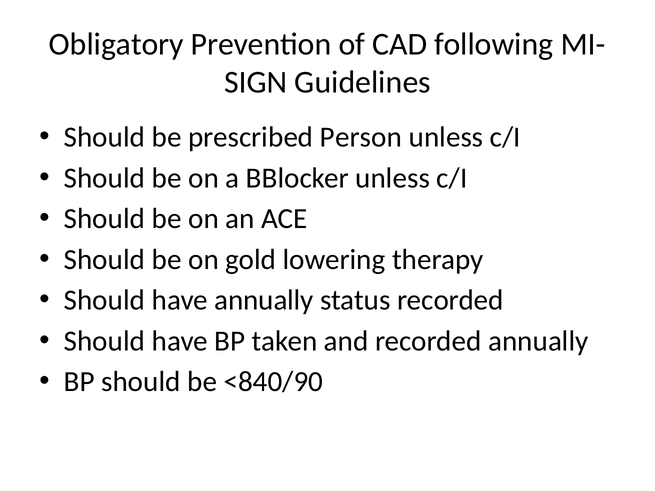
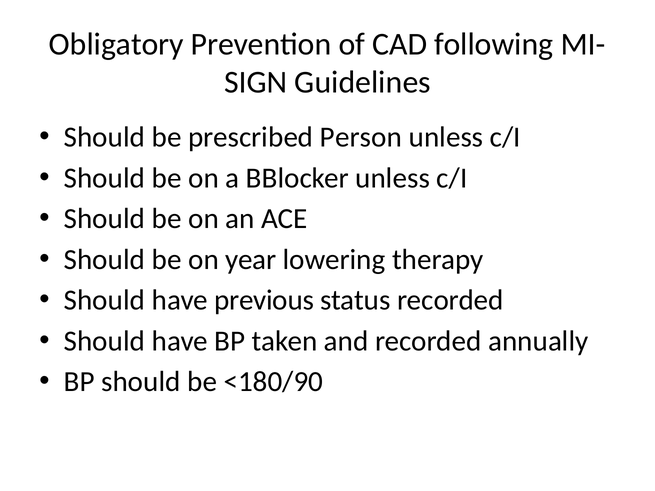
gold: gold -> year
have annually: annually -> previous
<840/90: <840/90 -> <180/90
